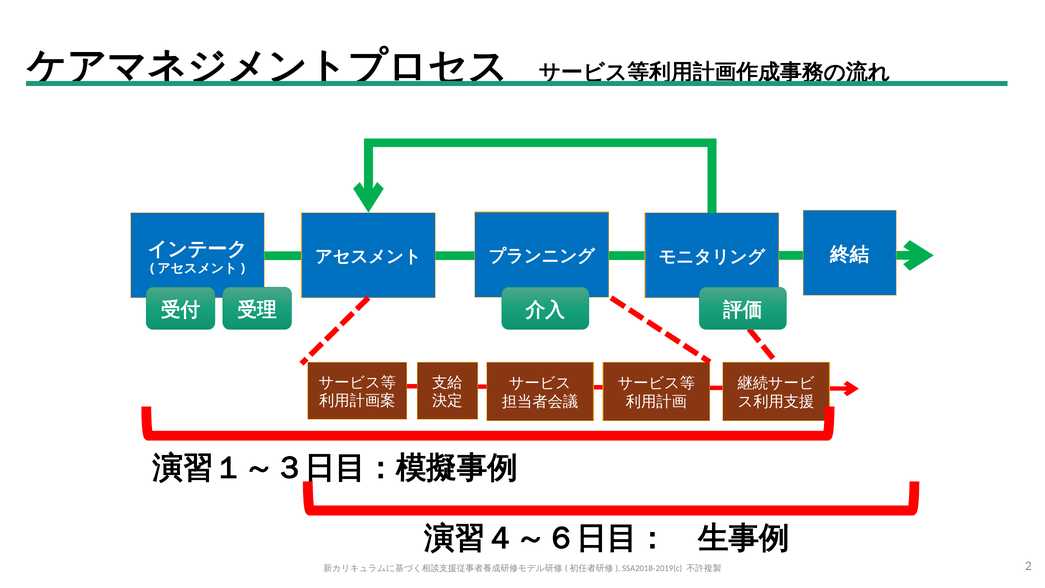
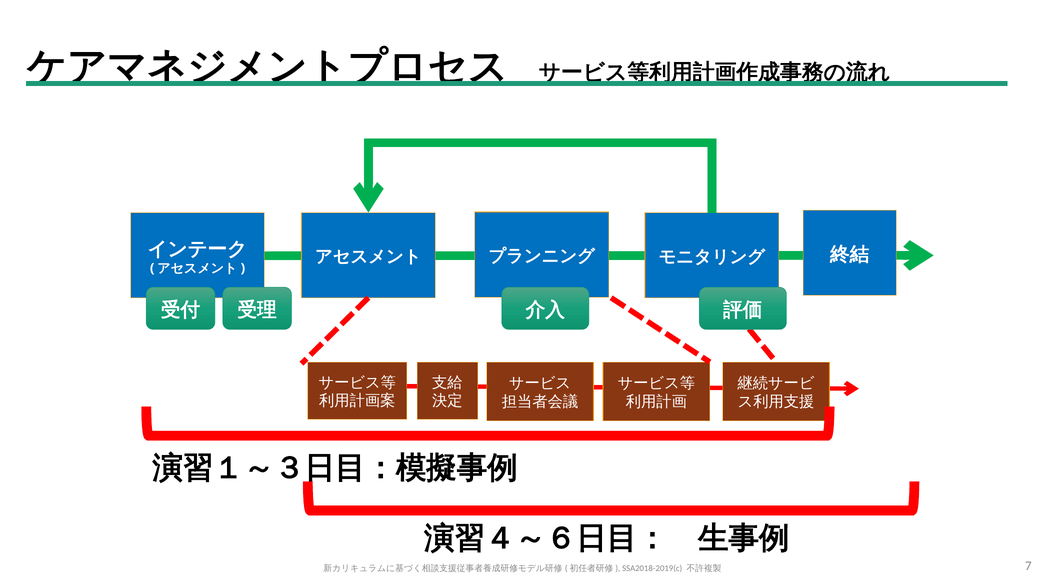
2: 2 -> 7
